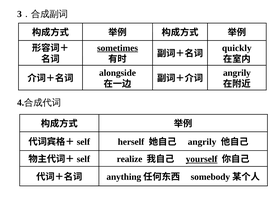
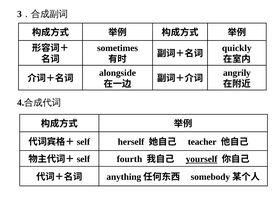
sometimes underline: present -> none
angrily at (202, 142): angrily -> teacher
realize: realize -> fourth
